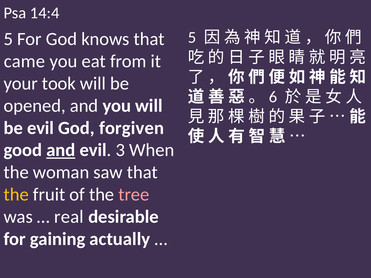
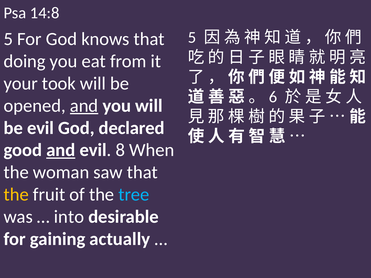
14:4: 14:4 -> 14:8
came: came -> doing
and at (84, 106) underline: none -> present
forgiven: forgiven -> declared
3: 3 -> 8
tree colour: pink -> light blue
real: real -> into
